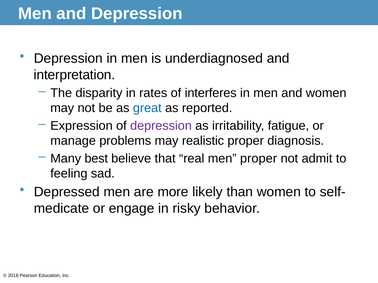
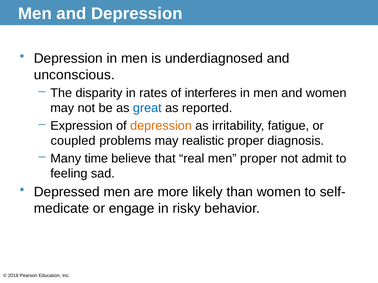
interpretation: interpretation -> unconscious
depression at (161, 126) colour: purple -> orange
manage: manage -> coupled
best: best -> time
